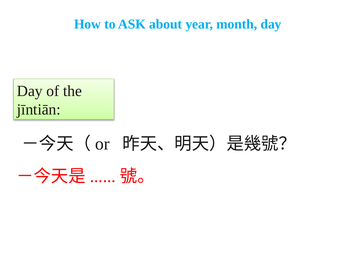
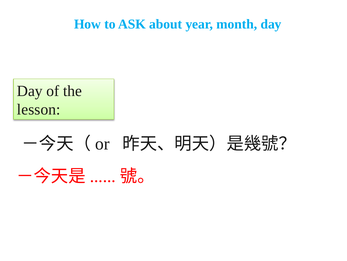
jīntiān: jīntiān -> lesson
